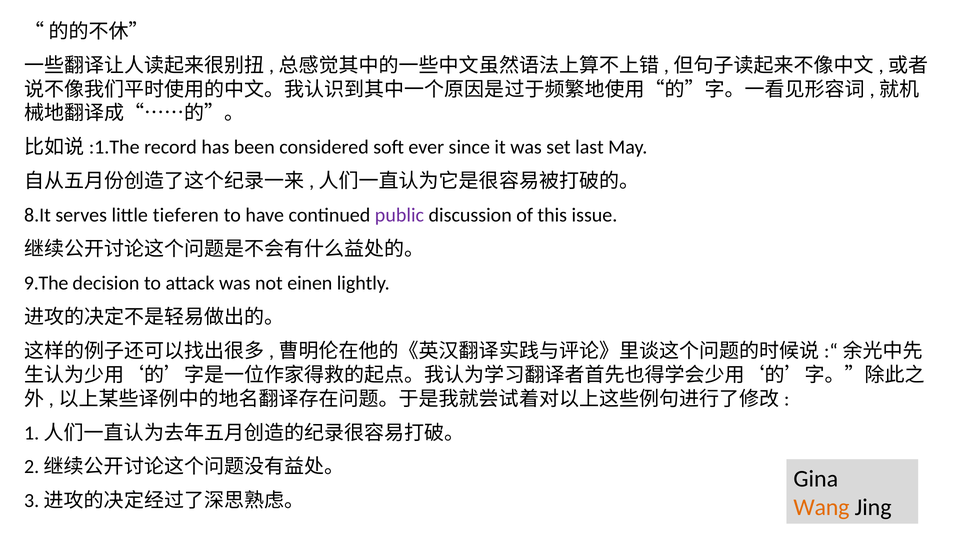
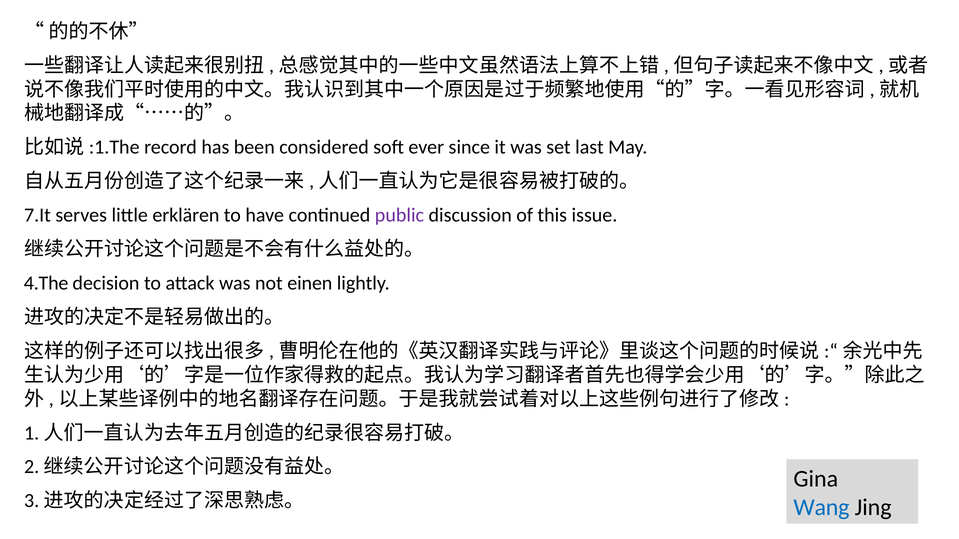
8.It: 8.It -> 7.It
tieferen: tieferen -> erklären
9.The: 9.The -> 4.The
Wang colour: orange -> blue
